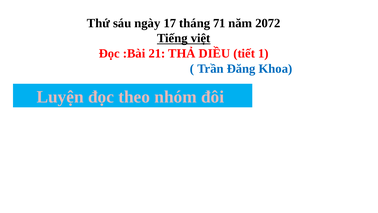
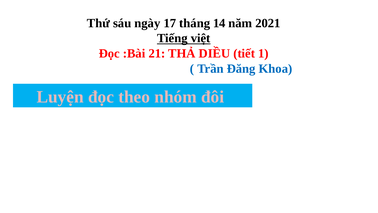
71: 71 -> 14
2072: 2072 -> 2021
